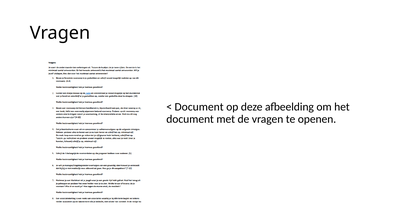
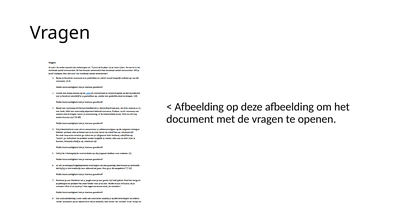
Document at (199, 107): Document -> Afbeelding
